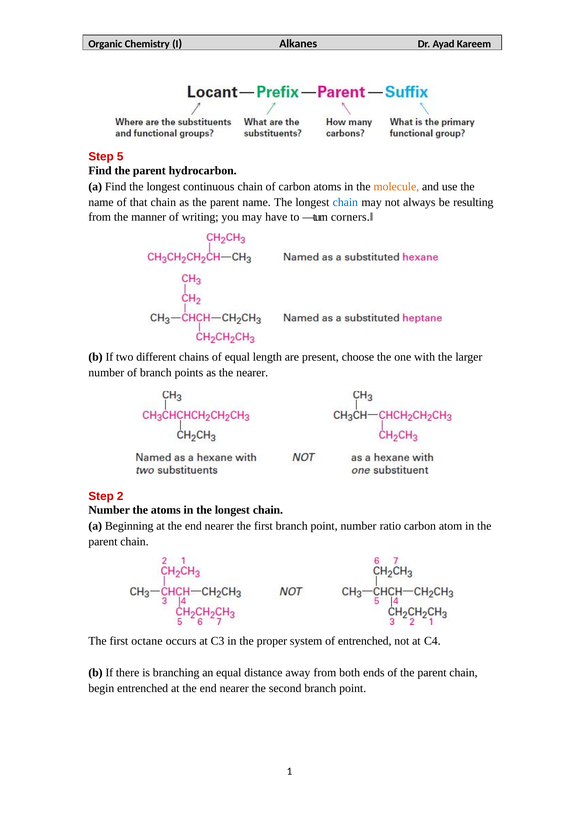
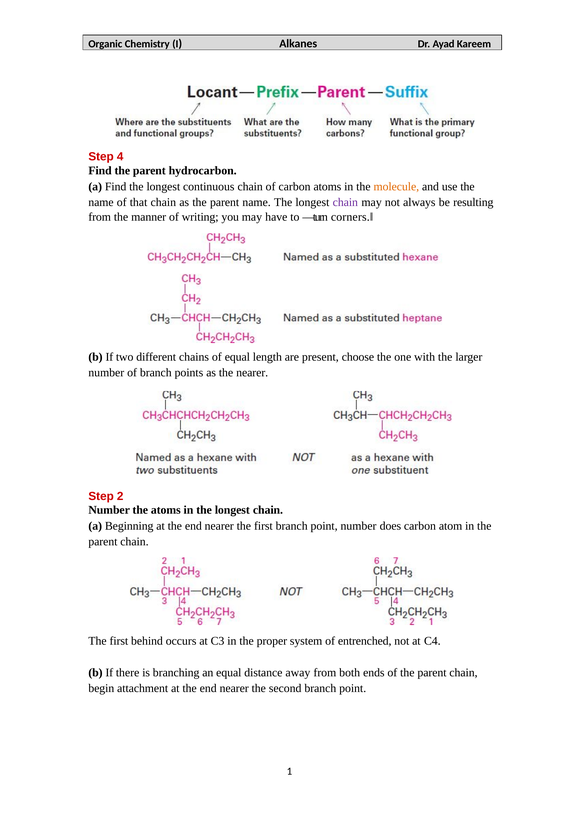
5: 5 -> 4
chain at (345, 202) colour: blue -> purple
ratio: ratio -> does
octane: octane -> behind
begin entrenched: entrenched -> attachment
